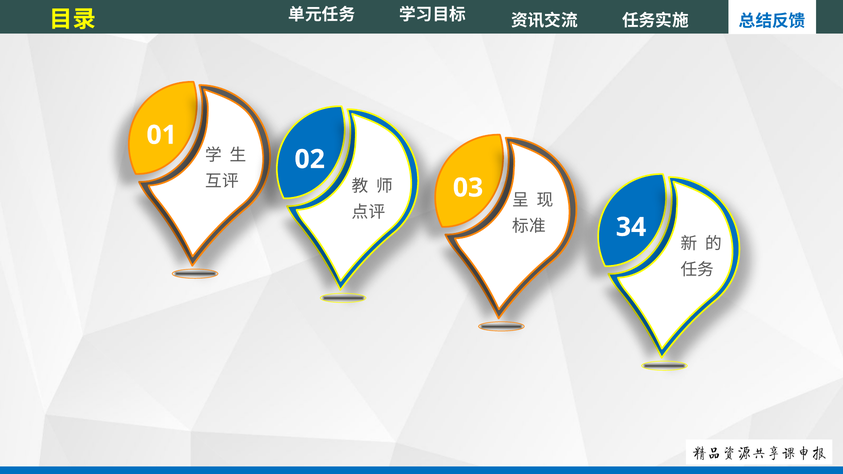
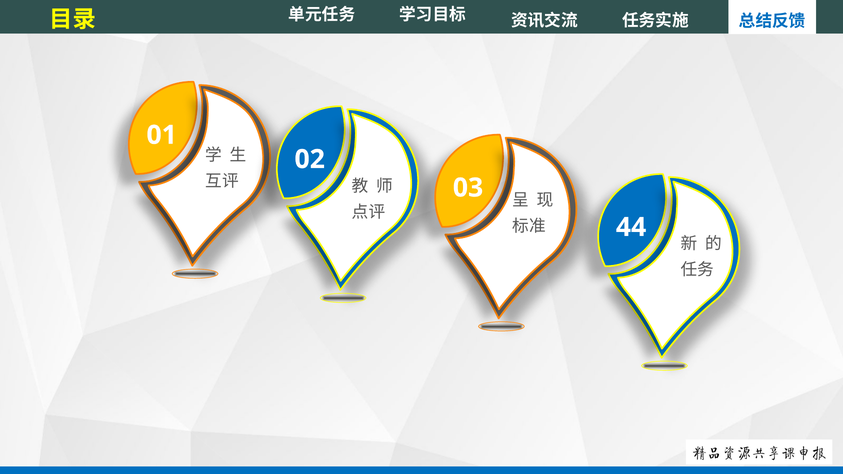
34: 34 -> 44
